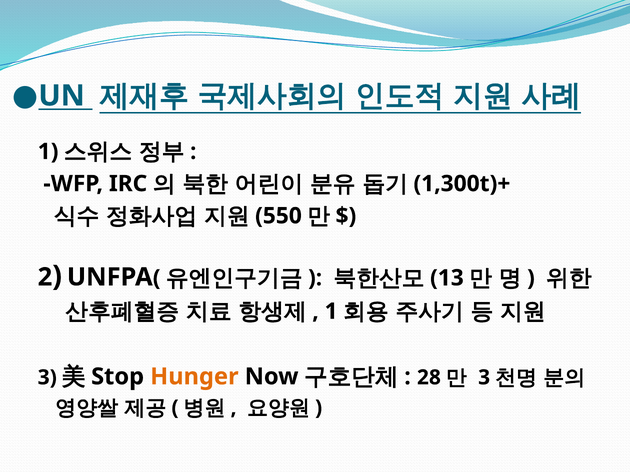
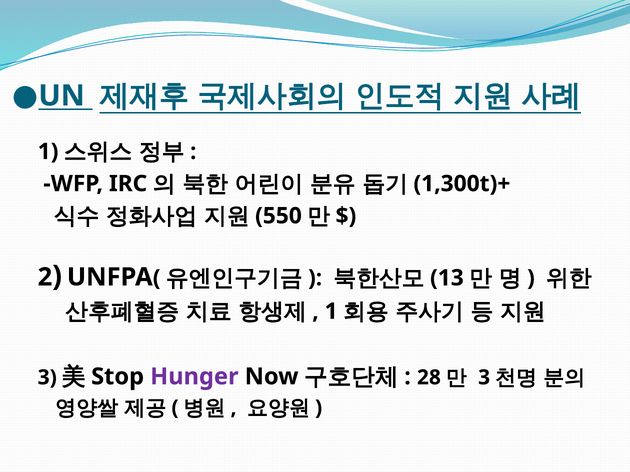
Hunger colour: orange -> purple
